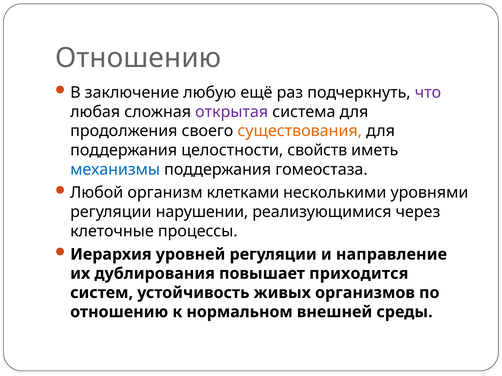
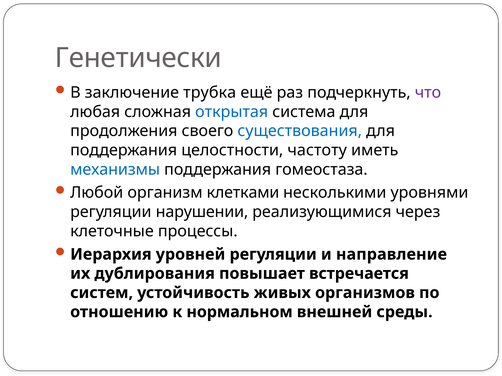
Отношению at (138, 58): Отношению -> Генетически
любую: любую -> трубка
открытая colour: purple -> blue
существования colour: orange -> blue
свойств: свойств -> частоту
приходится: приходится -> встречается
